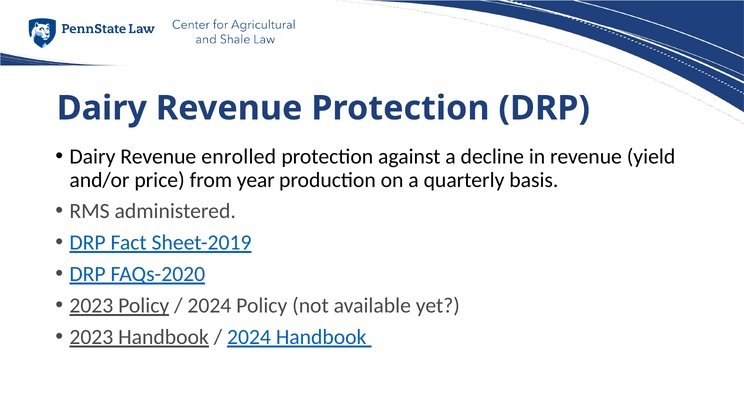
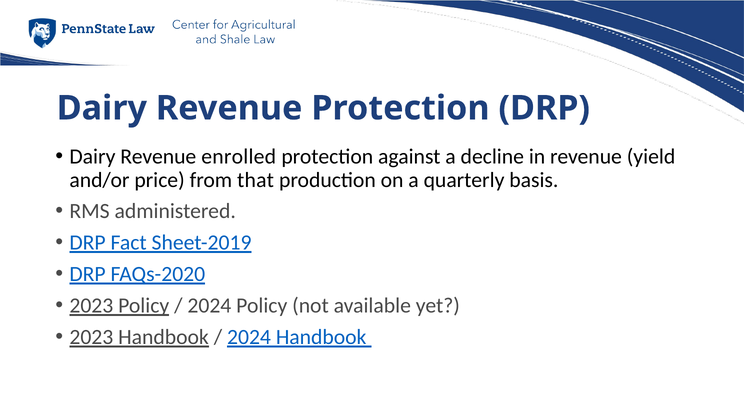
year: year -> that
